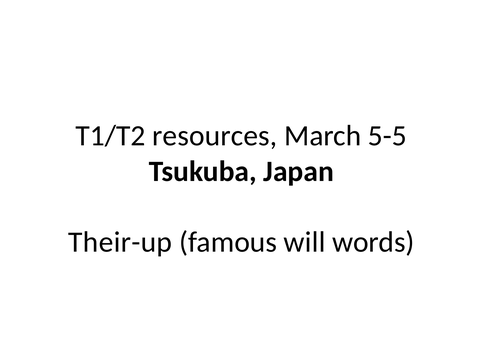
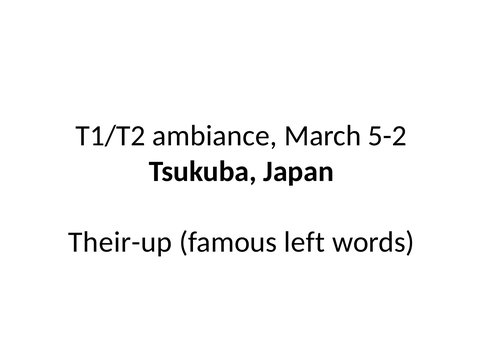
resources: resources -> ambiance
5-5: 5-5 -> 5-2
will: will -> left
